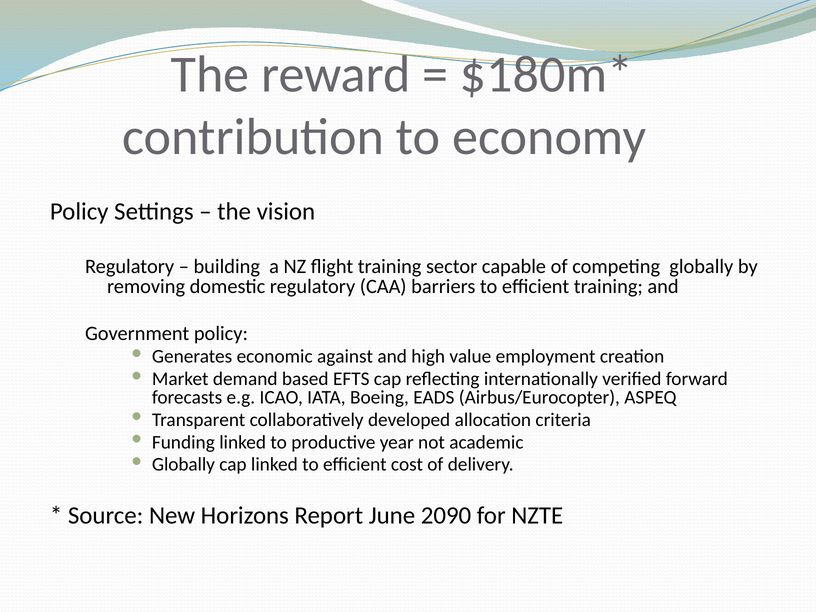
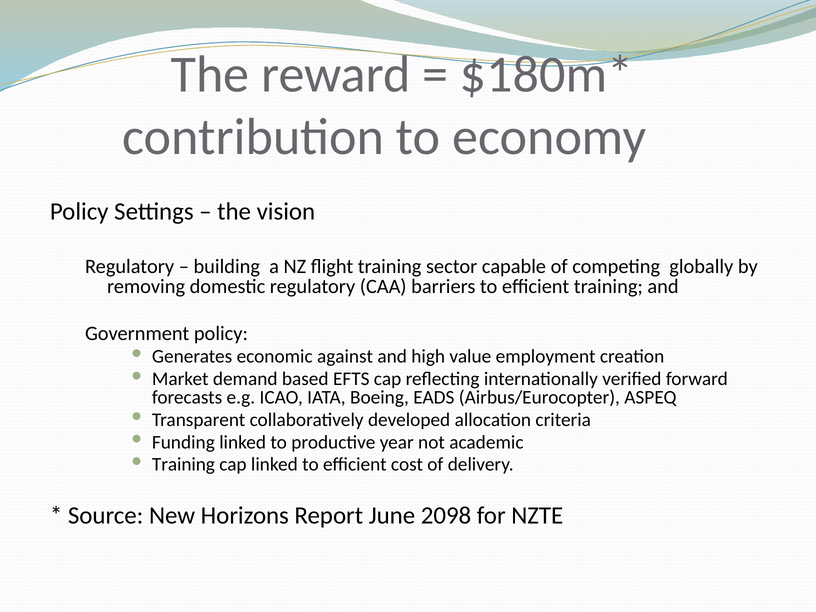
Globally at (183, 465): Globally -> Training
2090: 2090 -> 2098
